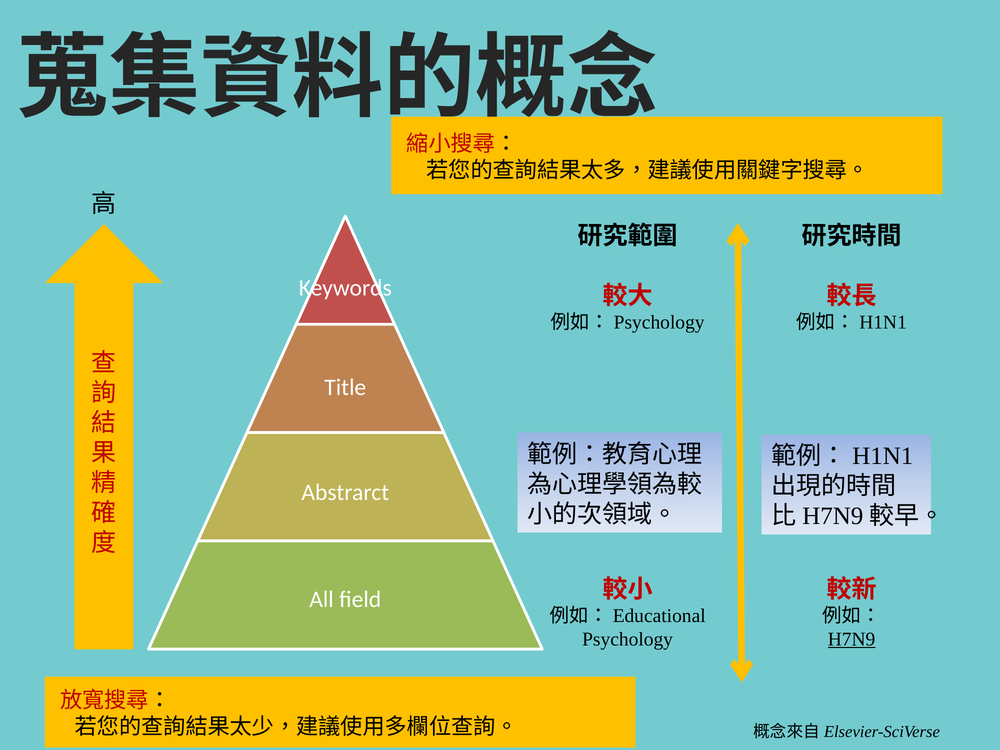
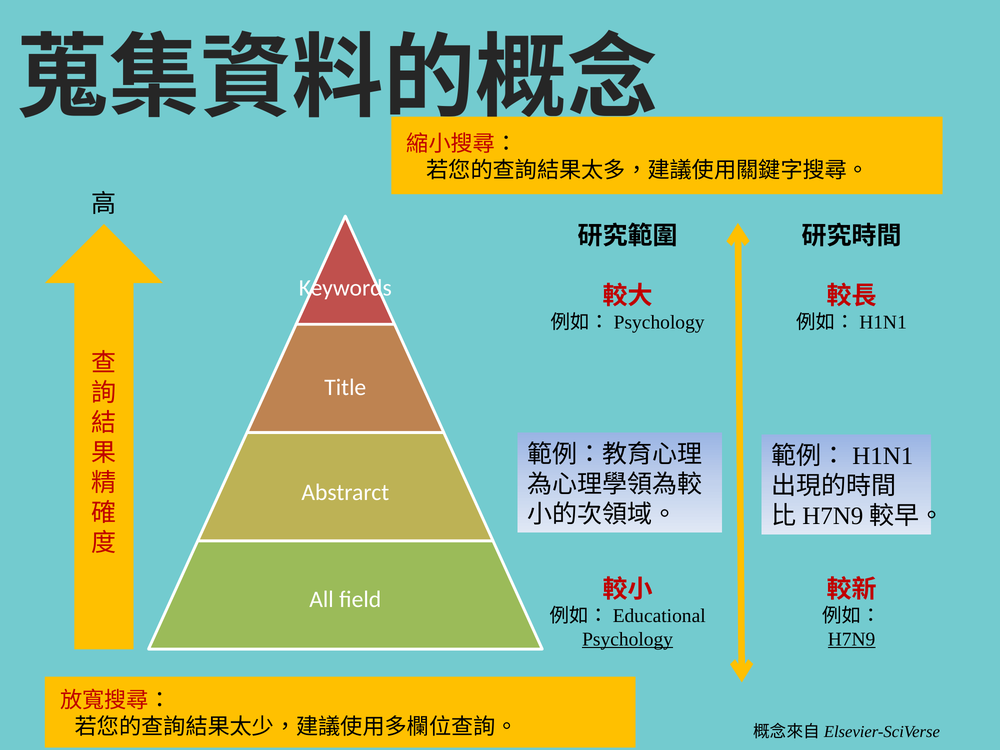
Psychology underline: none -> present
